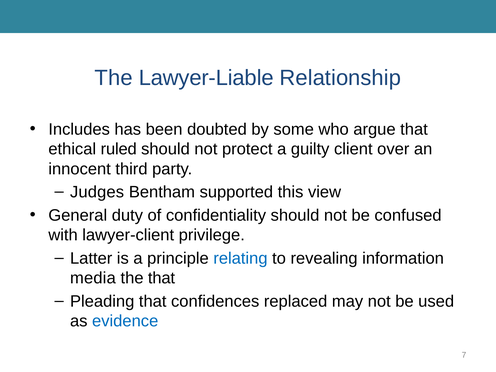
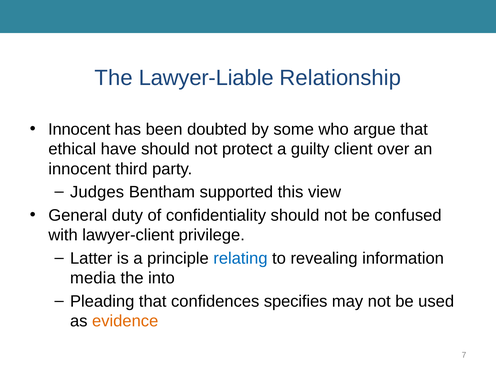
Includes at (79, 129): Includes -> Innocent
ruled: ruled -> have
the that: that -> into
replaced: replaced -> specifies
evidence colour: blue -> orange
